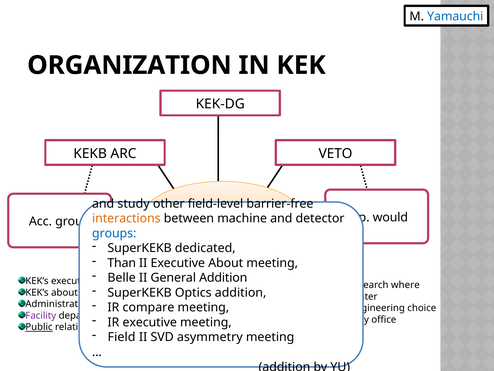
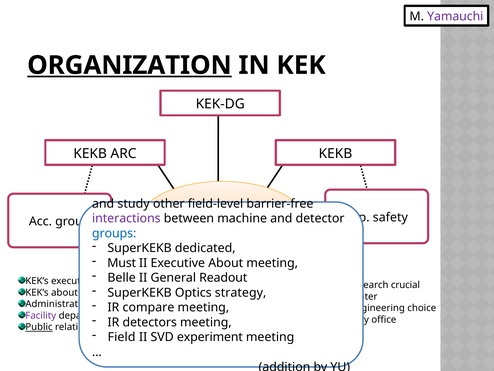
Yamauchi colour: blue -> purple
ORGANIZATION underline: none -> present
VETO at (336, 153): VETO -> KEKB
would at (390, 217): would -> safety
interactions colour: orange -> purple
Than: Than -> Must
General Addition: Addition -> Readout
where: where -> crucial
Optics addition: addition -> strategy
executive at (150, 322): executive -> detectors
asymmetry: asymmetry -> experiment
